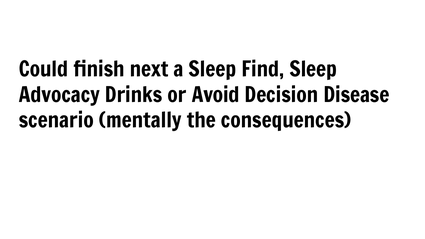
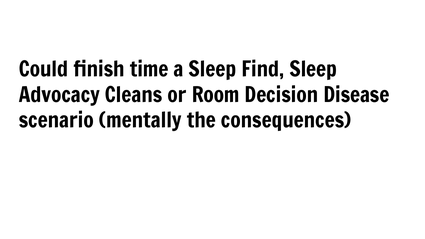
next: next -> time
Drinks: Drinks -> Cleans
Avoid: Avoid -> Room
